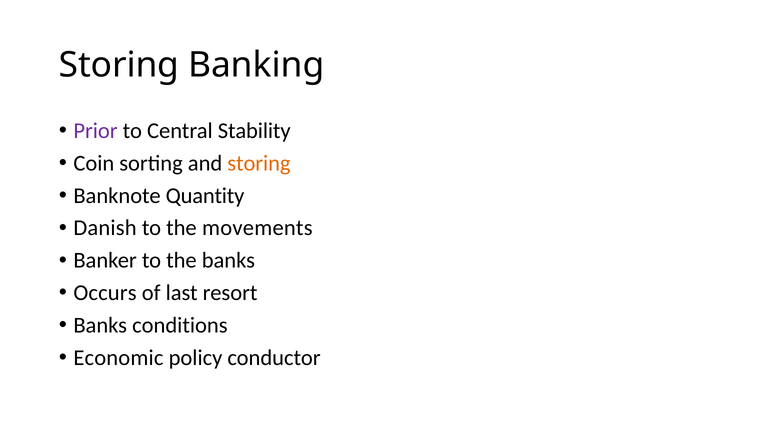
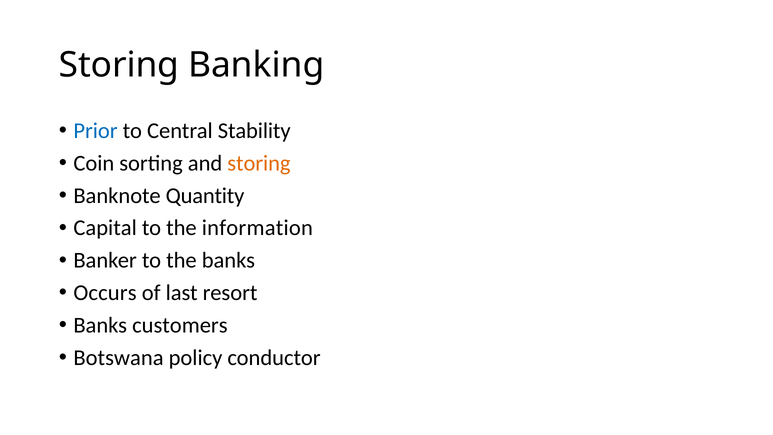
Prior colour: purple -> blue
Danish: Danish -> Capital
movements: movements -> information
conditions: conditions -> customers
Economic: Economic -> Botswana
